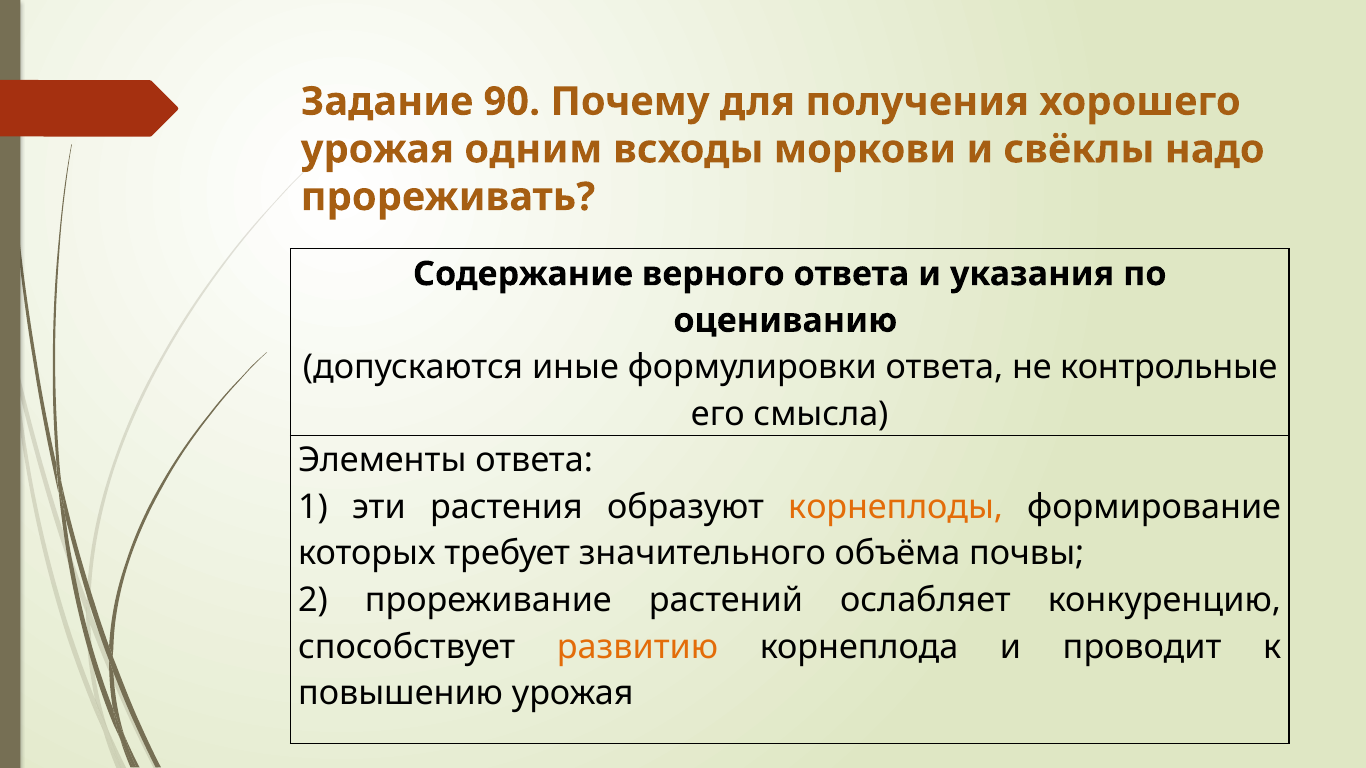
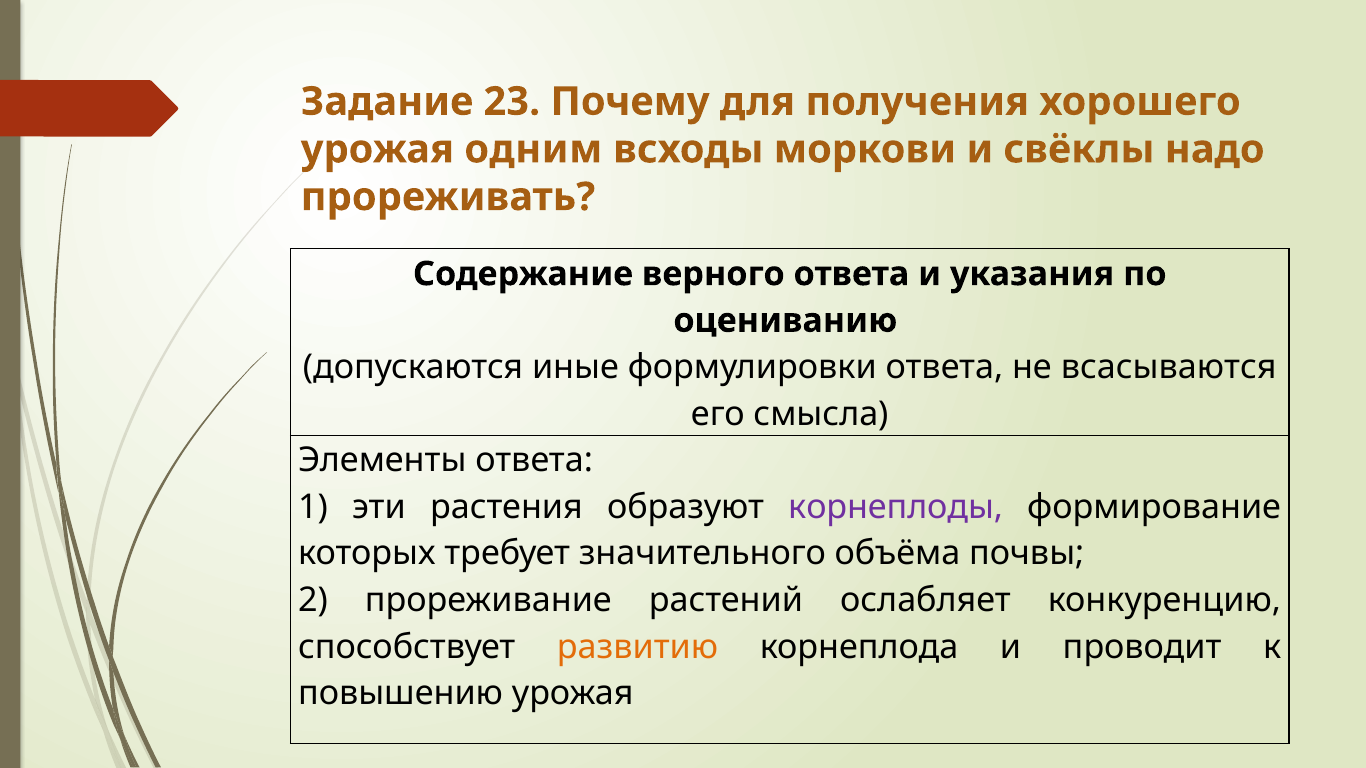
90: 90 -> 23
контрольные: контрольные -> всасываются
корнеплоды colour: orange -> purple
